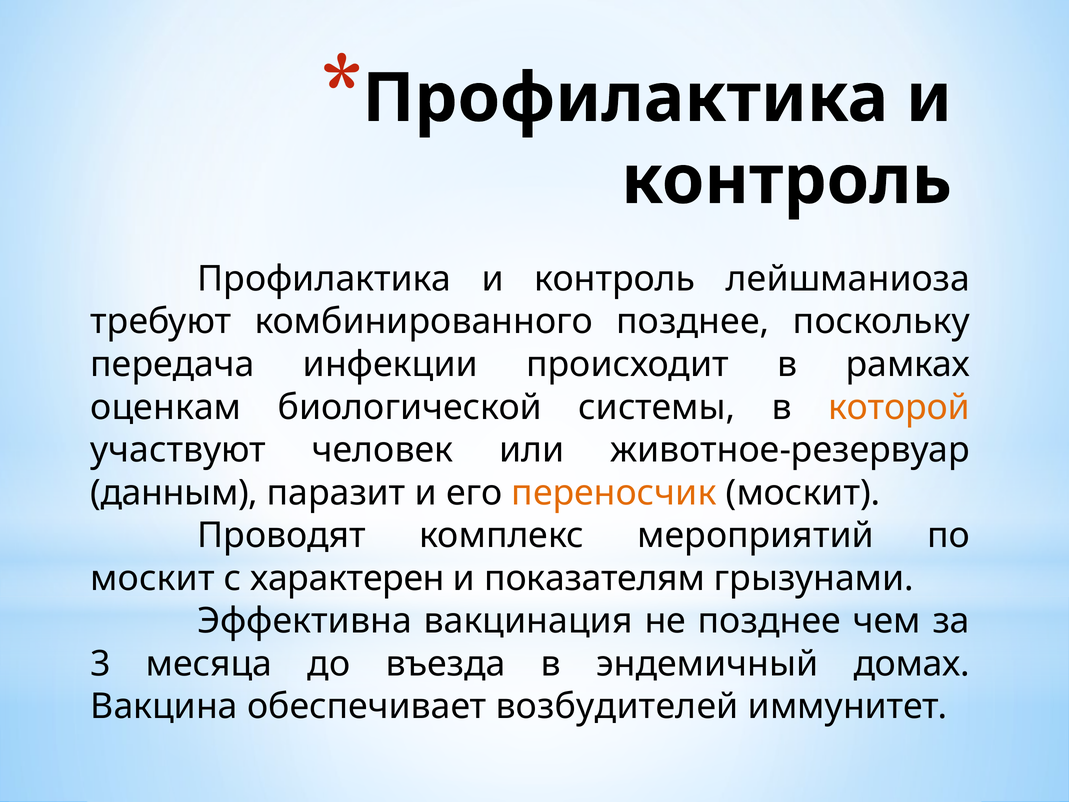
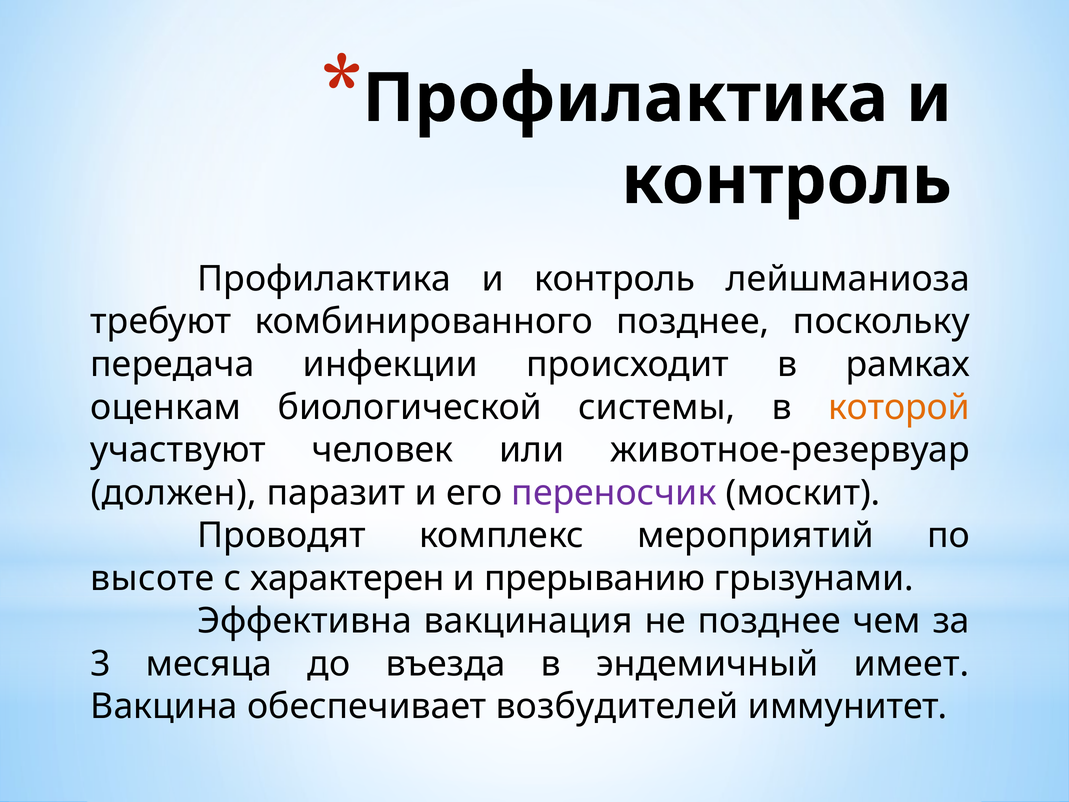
данным: данным -> должен
переносчик colour: orange -> purple
москит at (153, 578): москит -> высоте
показателям: показателям -> прерыванию
домах: домах -> имеет
